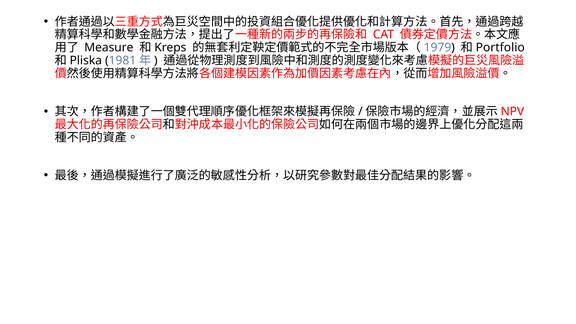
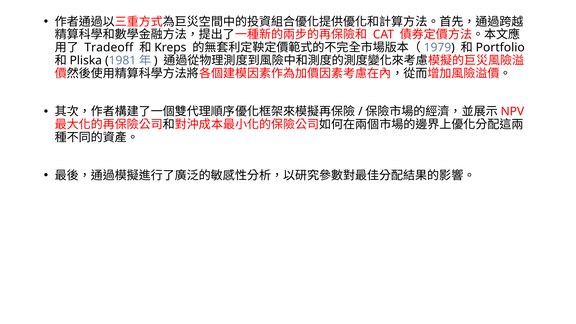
Measure: Measure -> Tradeoff
